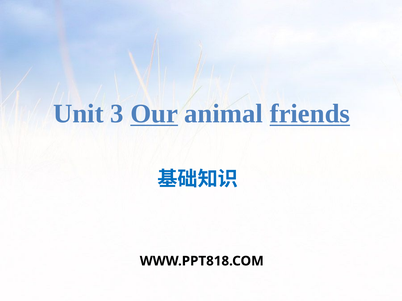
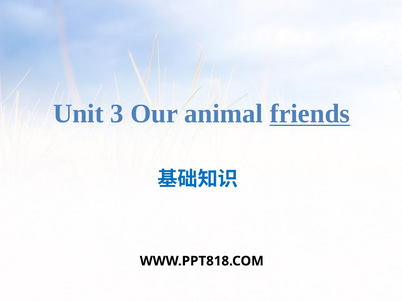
Our underline: present -> none
